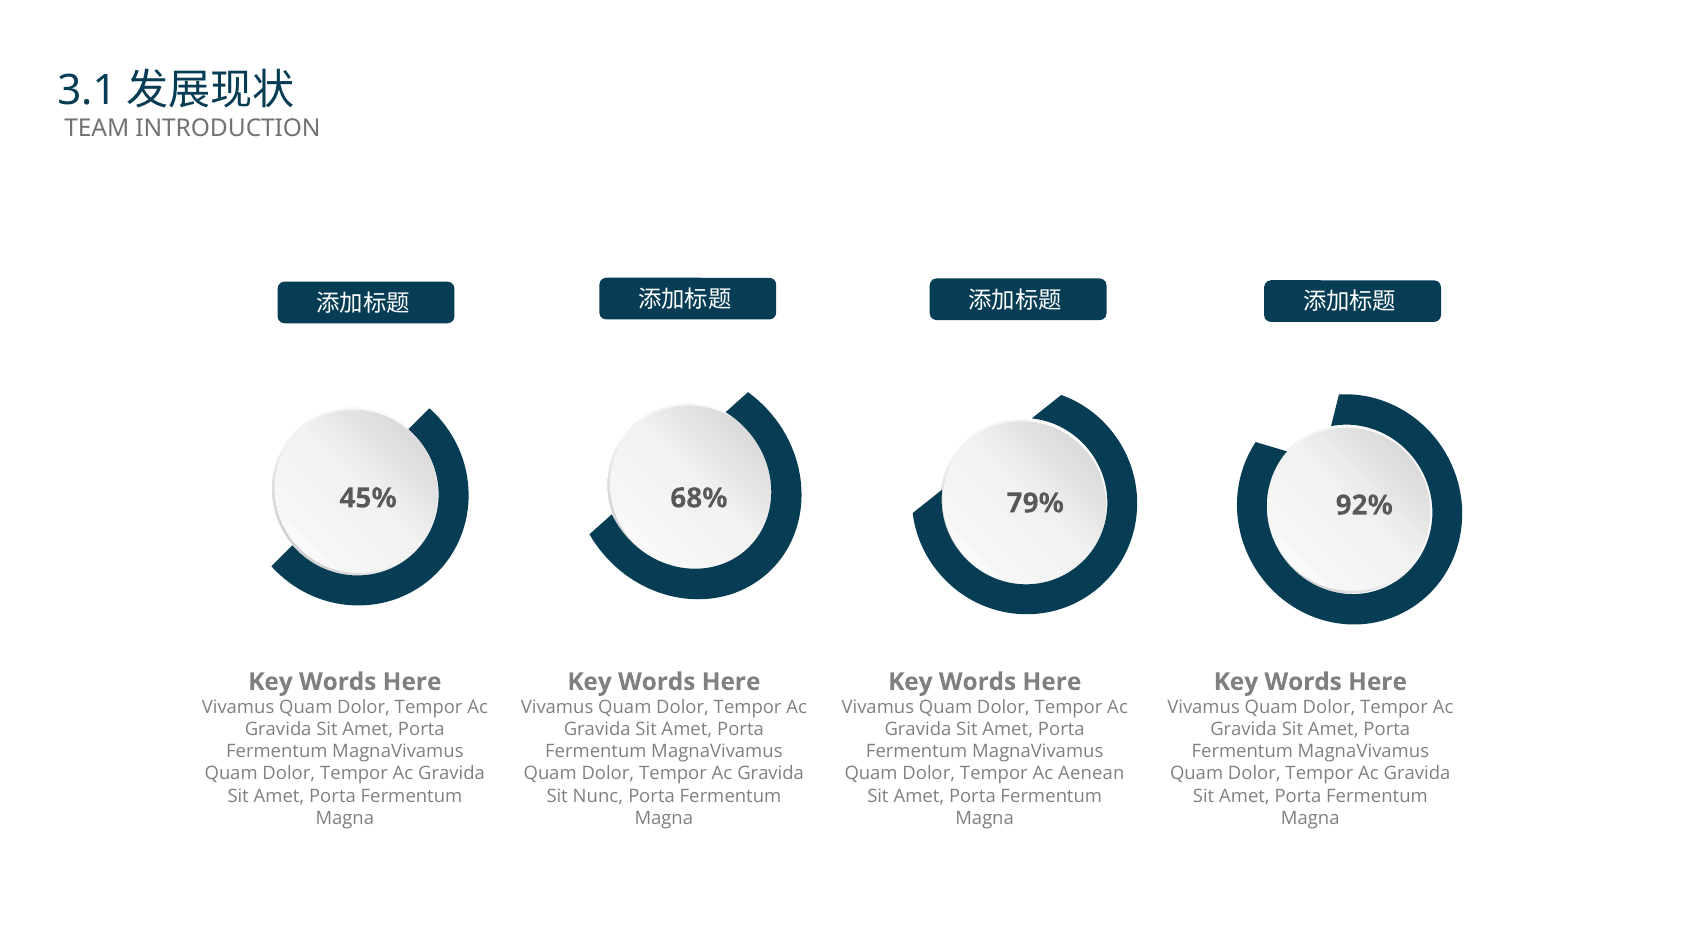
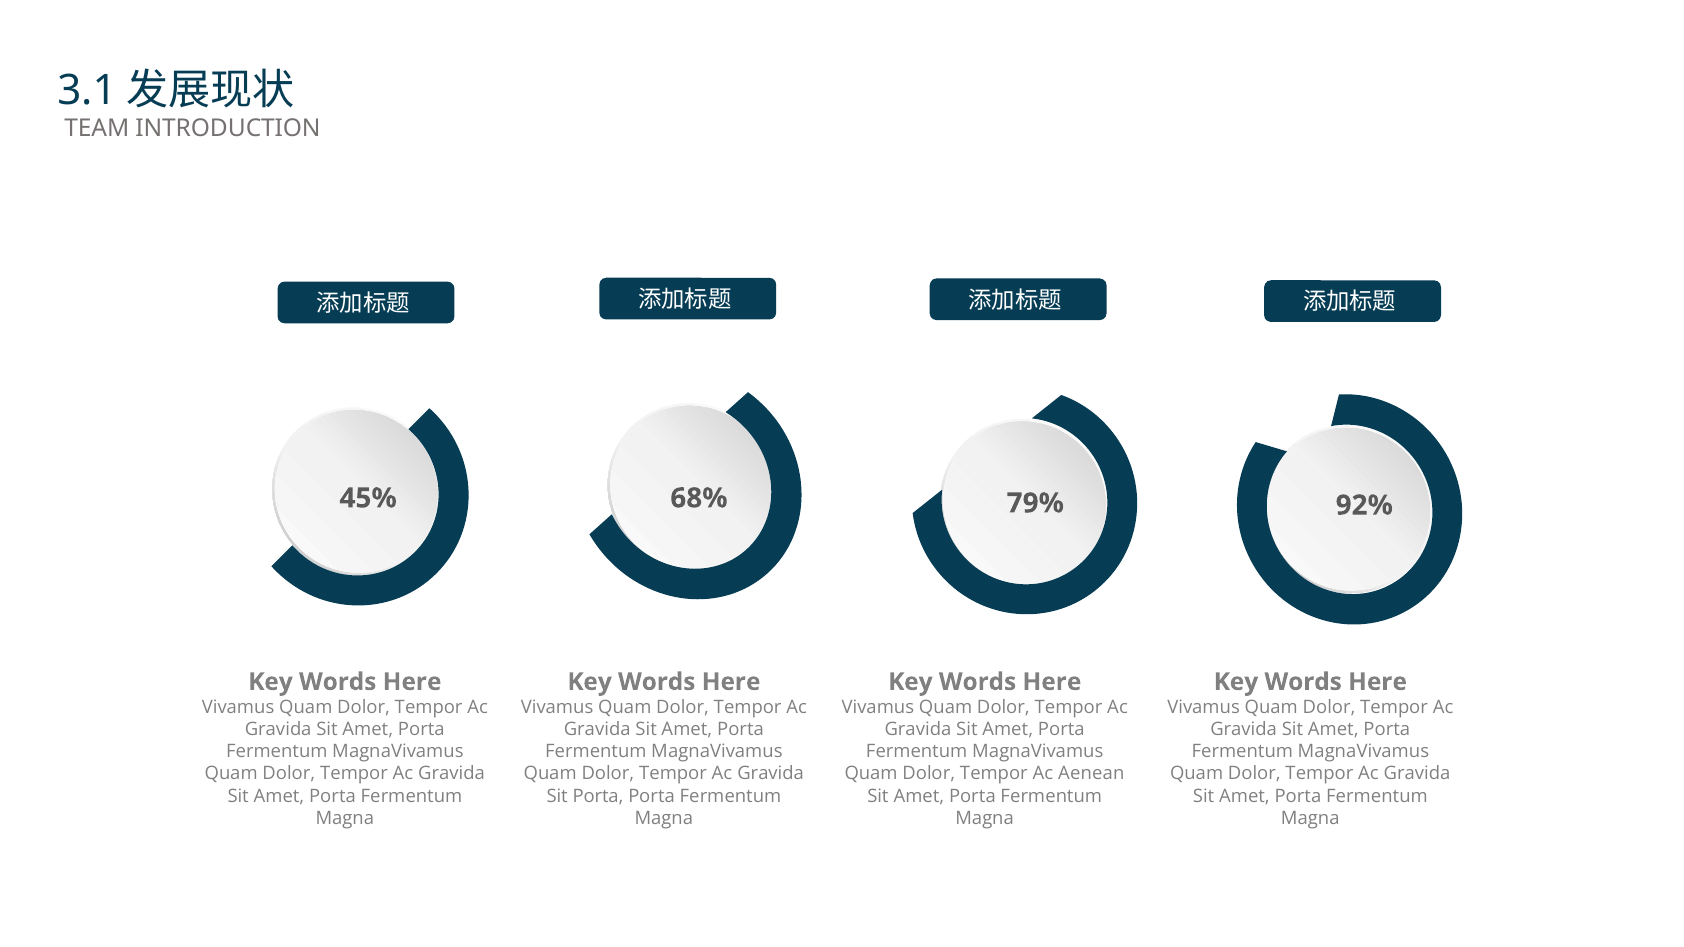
Sit Nunc: Nunc -> Porta
